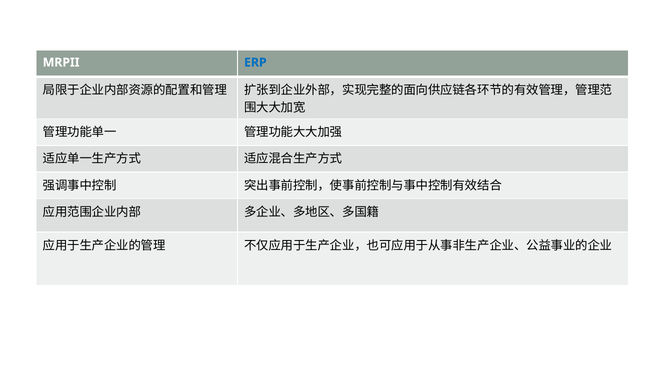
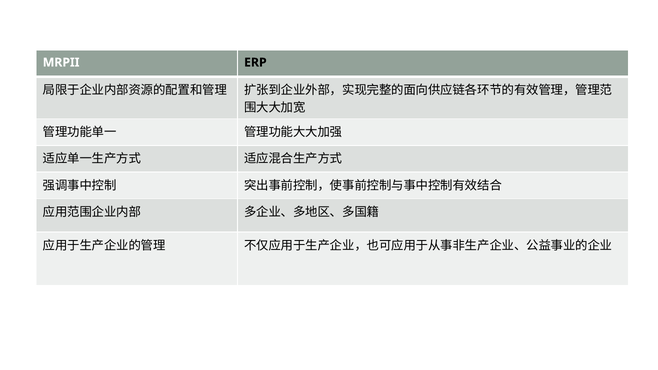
ERP colour: blue -> black
